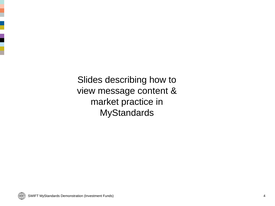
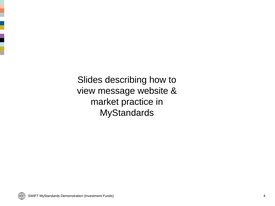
content: content -> website
